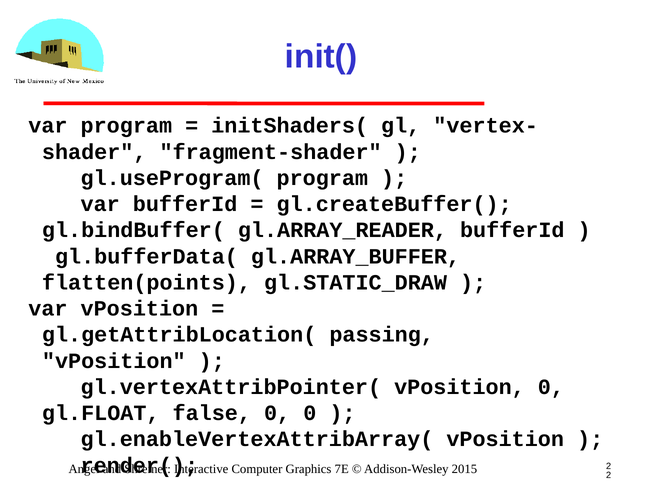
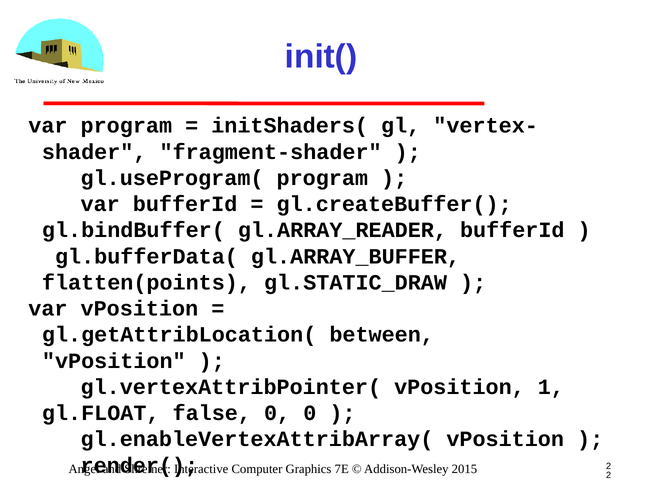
passing: passing -> between
vPosition 0: 0 -> 1
